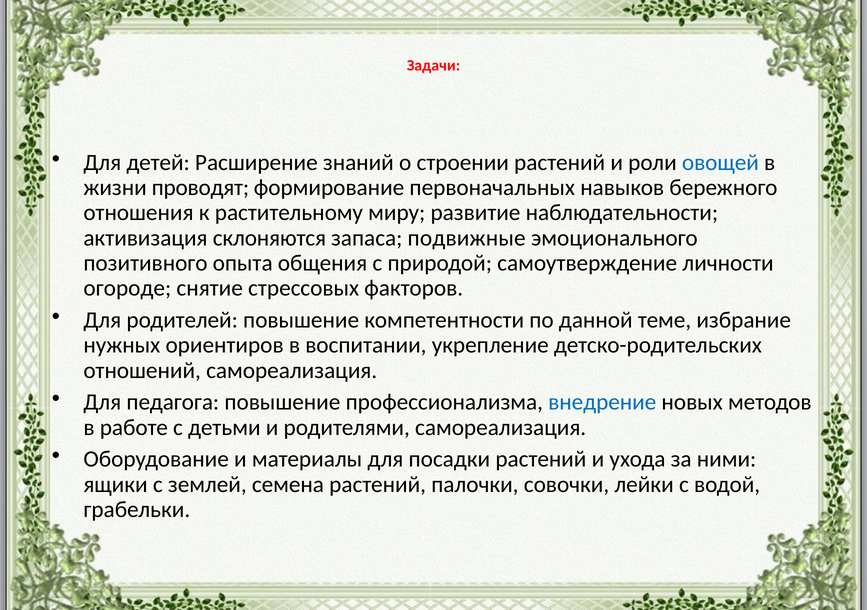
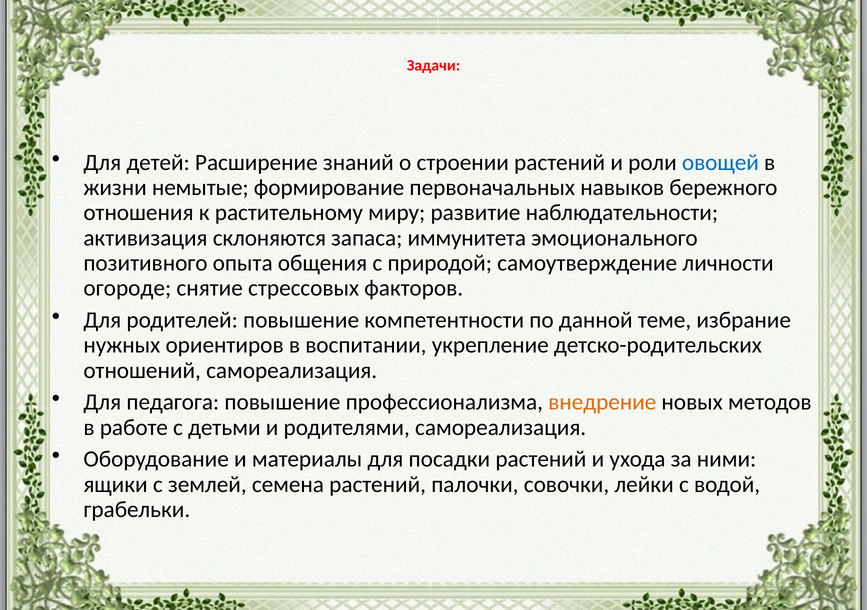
проводят: проводят -> немытые
подвижные: подвижные -> иммунитета
внедрение colour: blue -> orange
